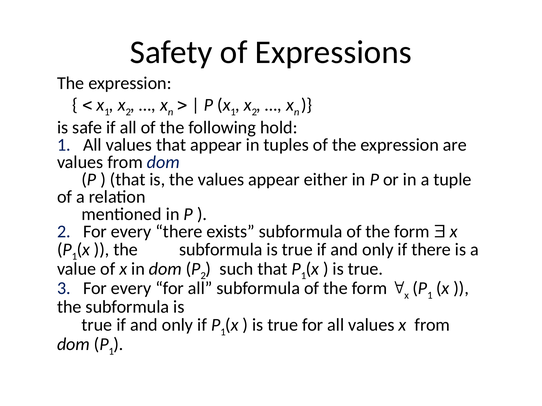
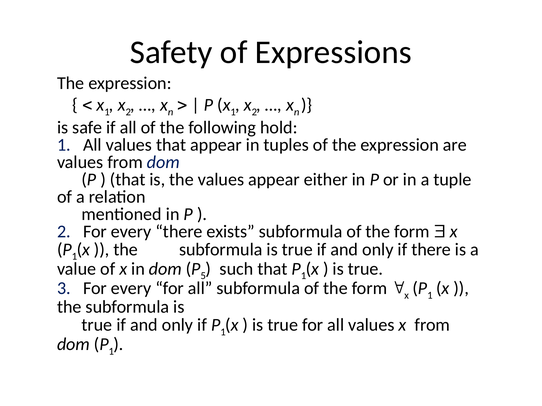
P 2: 2 -> 5
